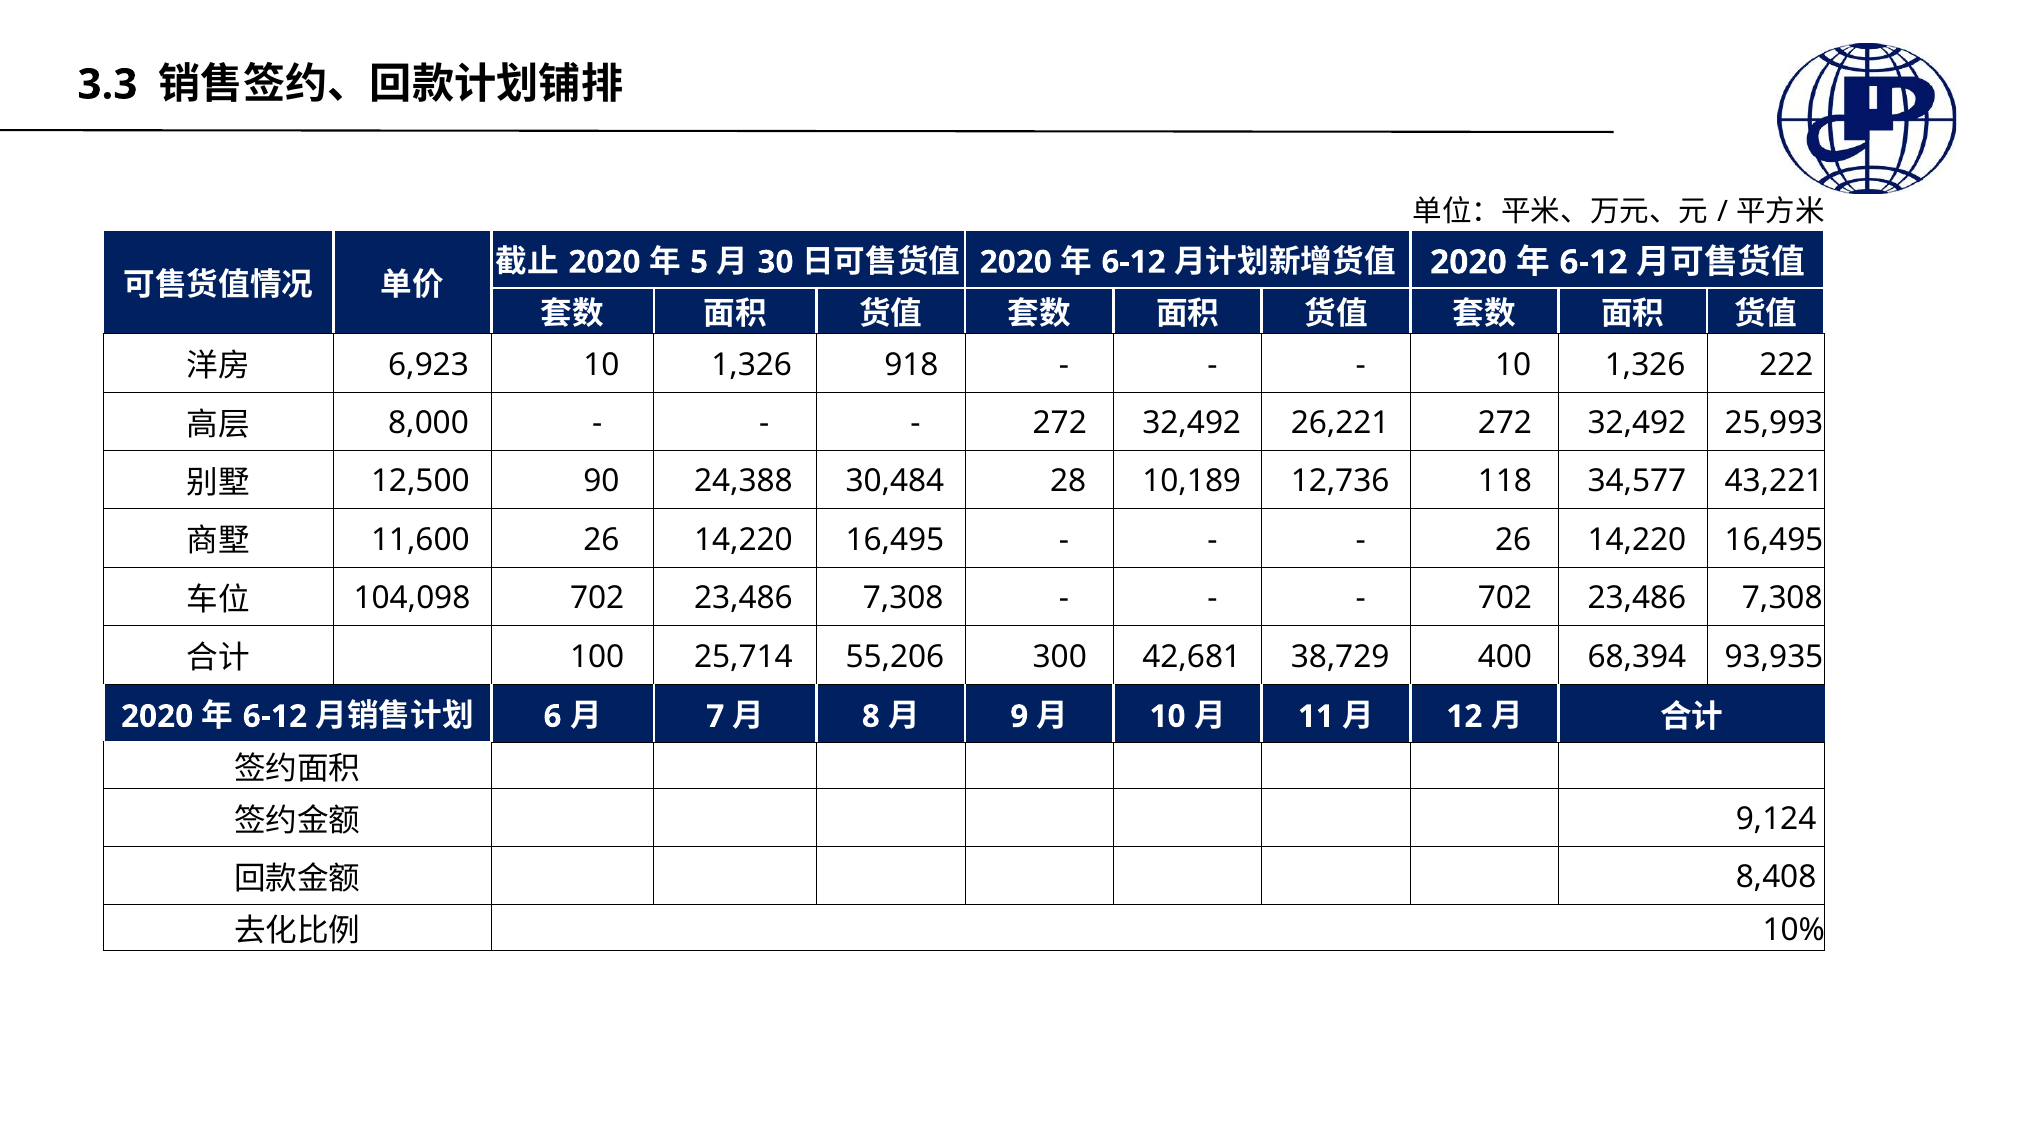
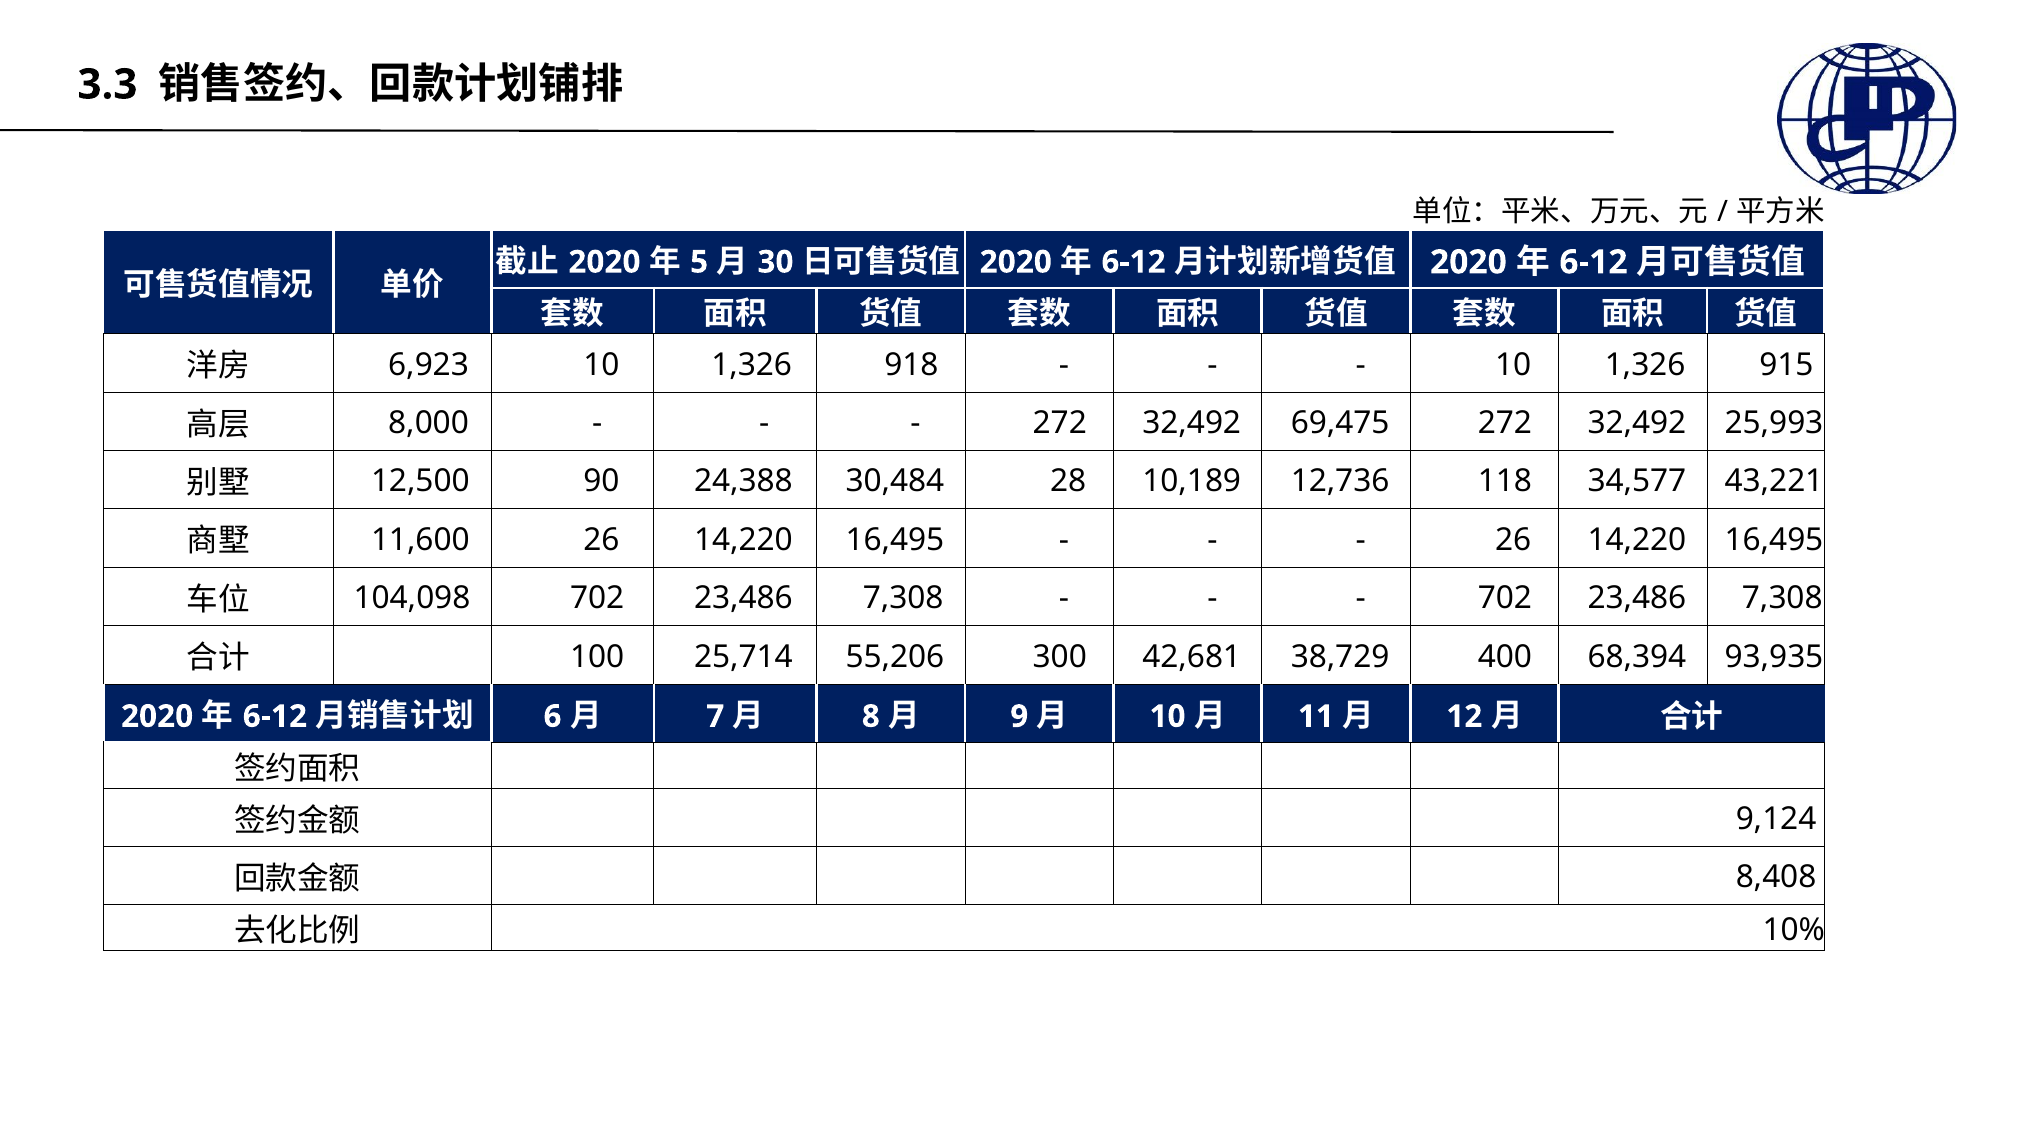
222: 222 -> 915
26,221: 26,221 -> 69,475
